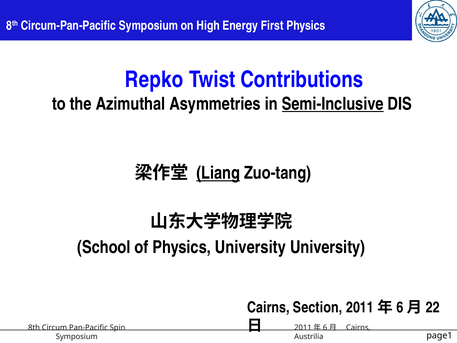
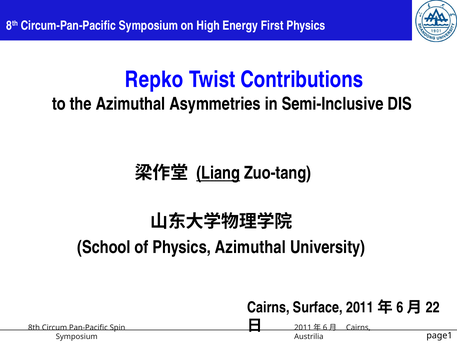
Semi-Inclusive underline: present -> none
Physics University: University -> Azimuthal
Section: Section -> Surface
